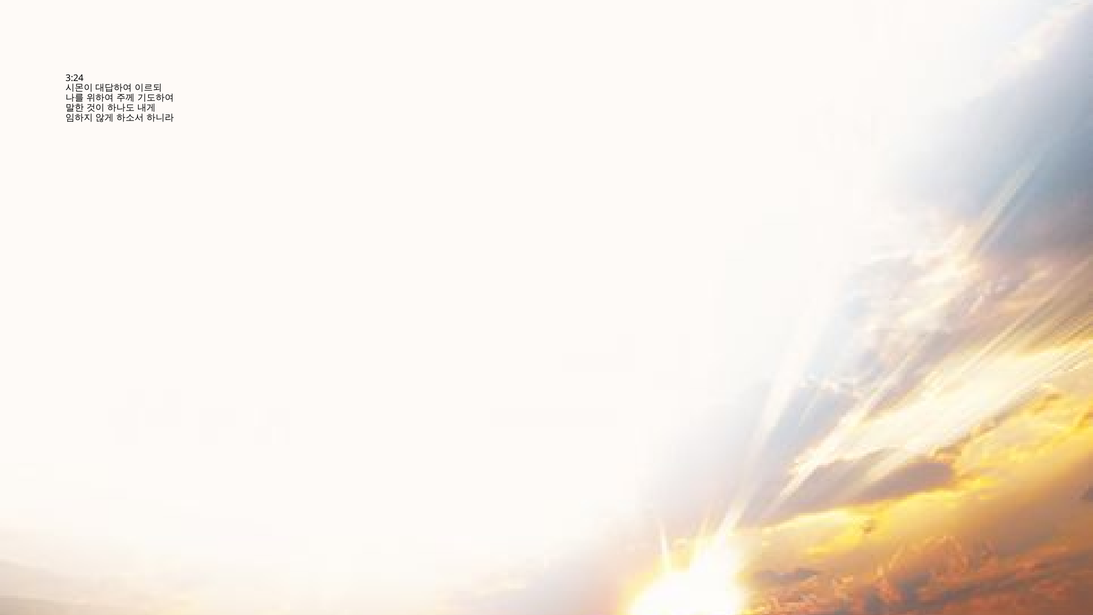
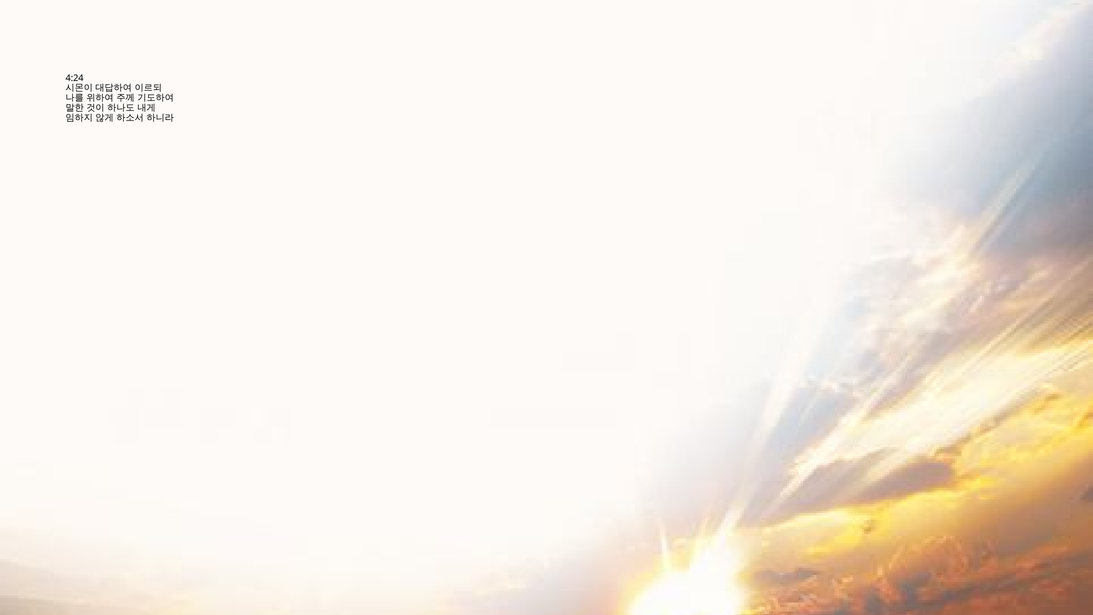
3:24: 3:24 -> 4:24
